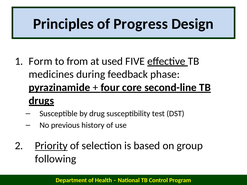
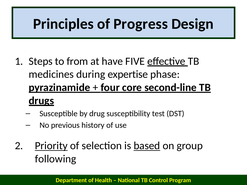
Form: Form -> Steps
used: used -> have
feedback: feedback -> expertise
based underline: none -> present
